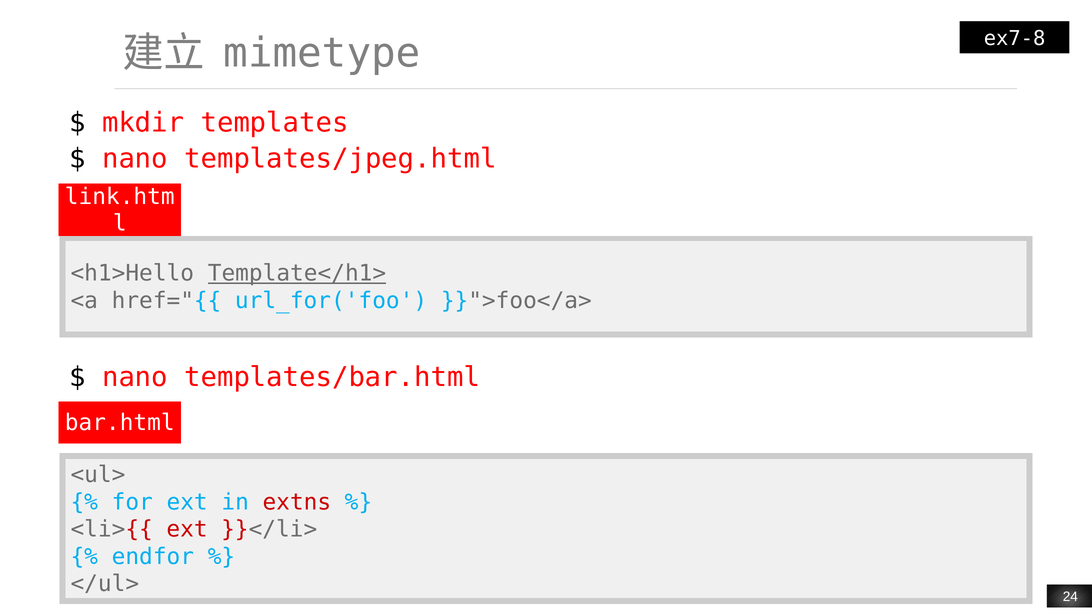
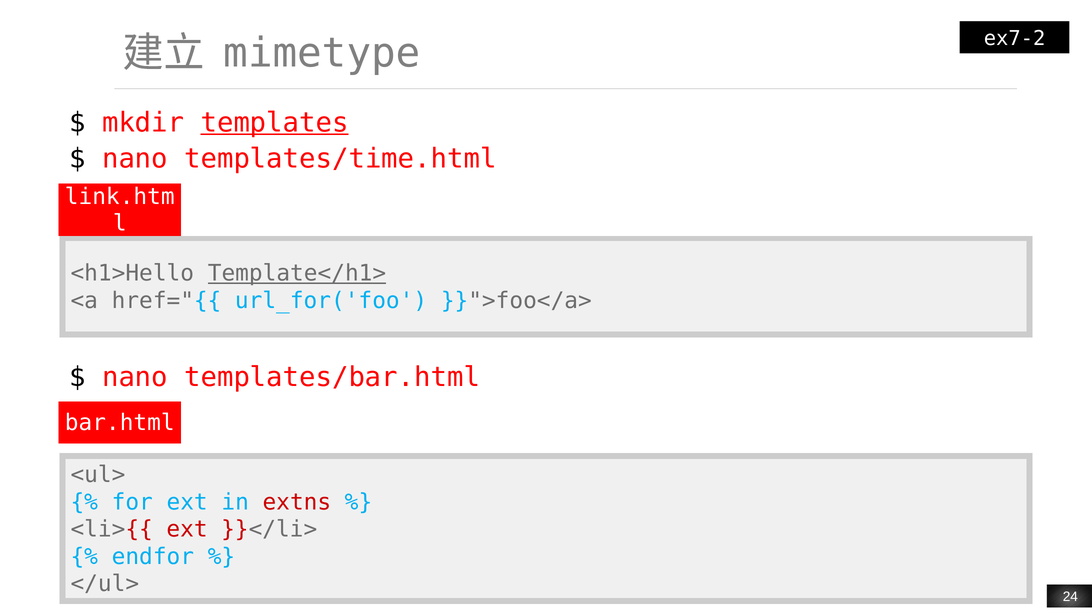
ex7-8: ex7-8 -> ex7-2
templates underline: none -> present
templates/jpeg.html: templates/jpeg.html -> templates/time.html
